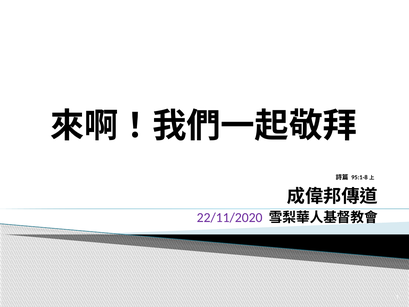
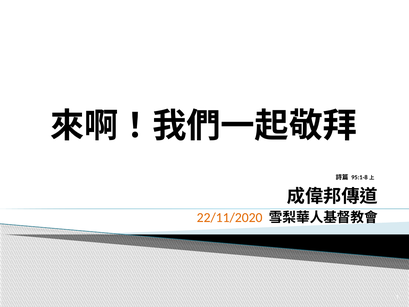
22/11/2020 colour: purple -> orange
